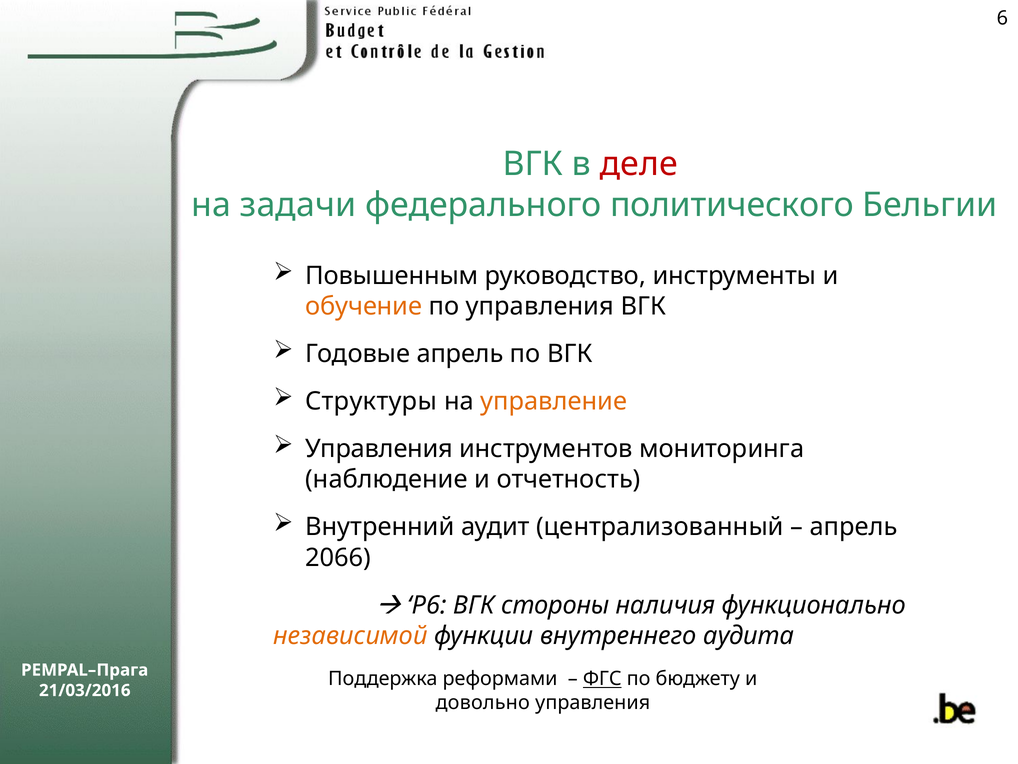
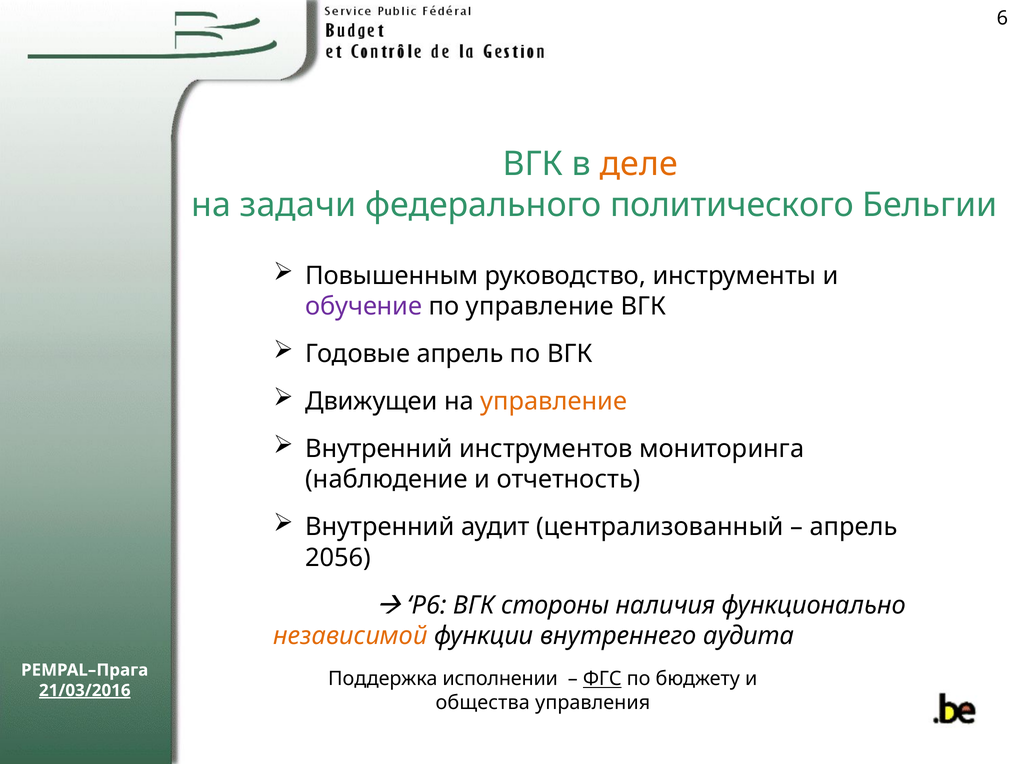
деле colour: red -> orange
обучение colour: orange -> purple
по управления: управления -> управление
Структуры: Структуры -> Движущеи
Управления at (379, 449): Управления -> Внутренний
2066: 2066 -> 2056
реформами: реформами -> исполнении
21/03/2016 underline: none -> present
довольно: довольно -> общества
